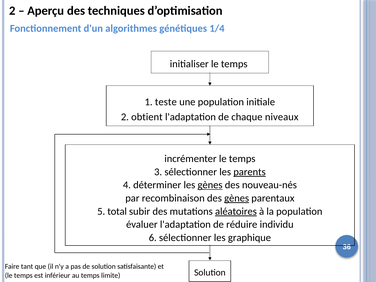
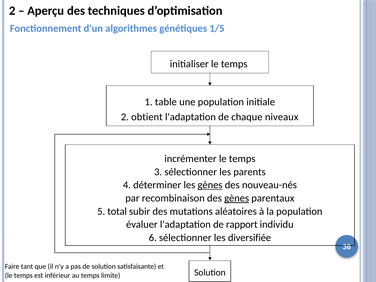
1/4: 1/4 -> 1/5
teste: teste -> table
parents underline: present -> none
aléatoires underline: present -> none
réduire: réduire -> rapport
graphique: graphique -> diversifiée
